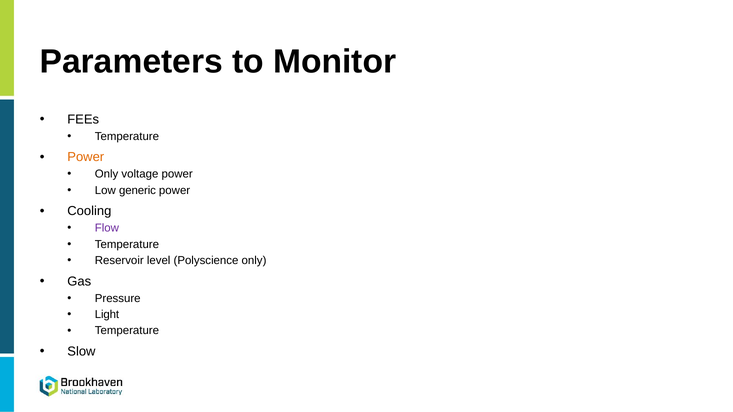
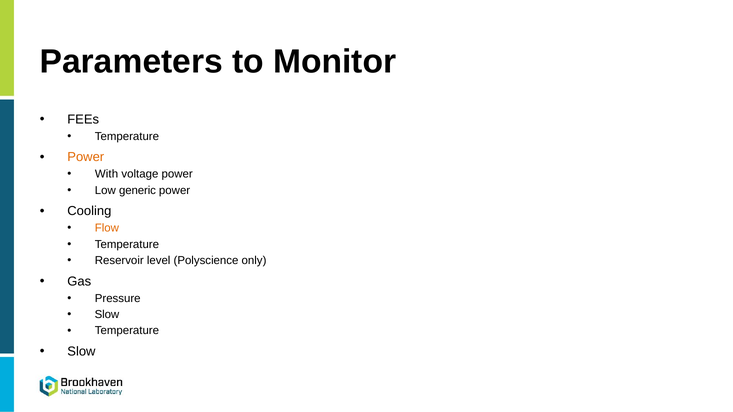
Only at (107, 174): Only -> With
Flow colour: purple -> orange
Light at (107, 315): Light -> Slow
